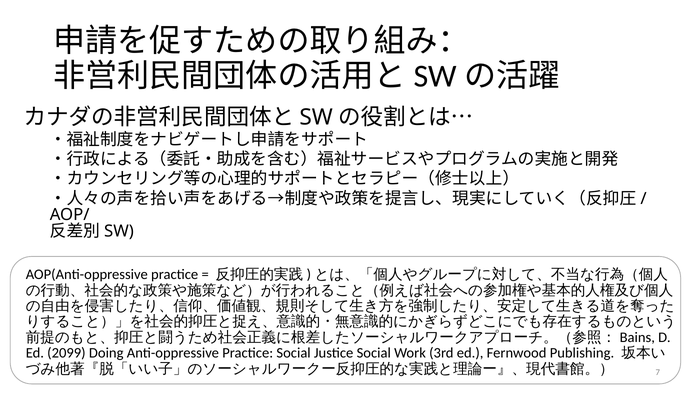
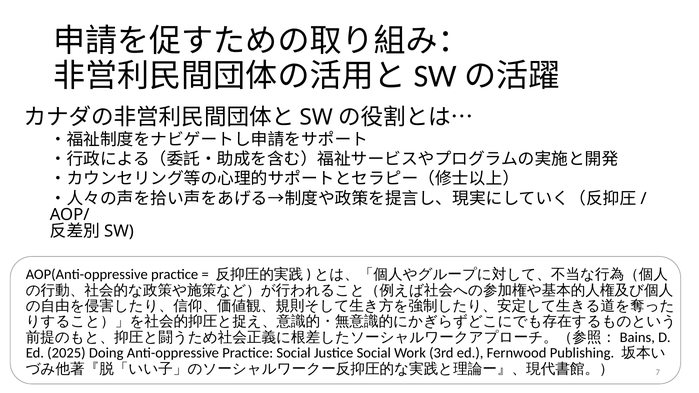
2099: 2099 -> 2025
